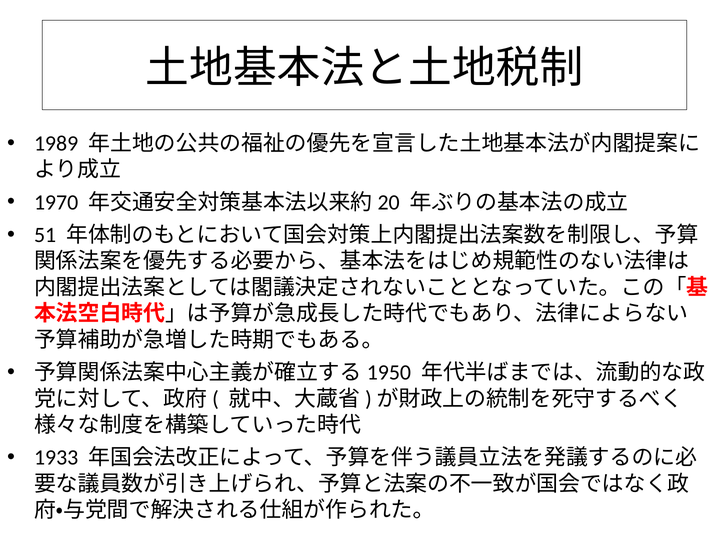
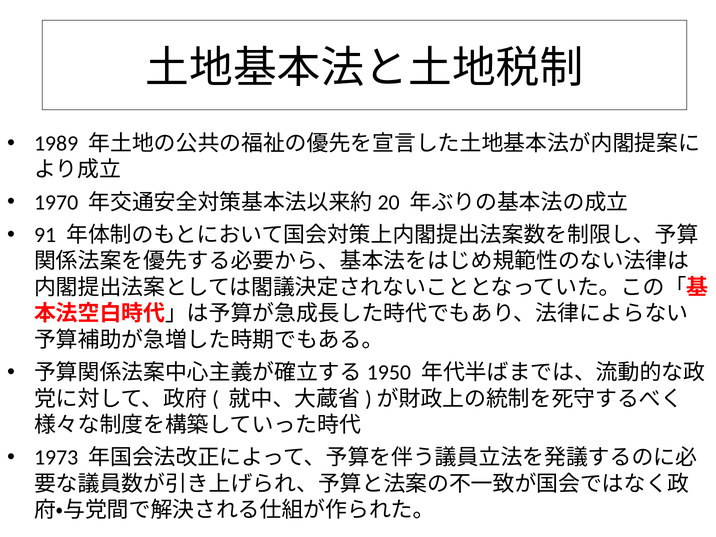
51: 51 -> 91
1933: 1933 -> 1973
